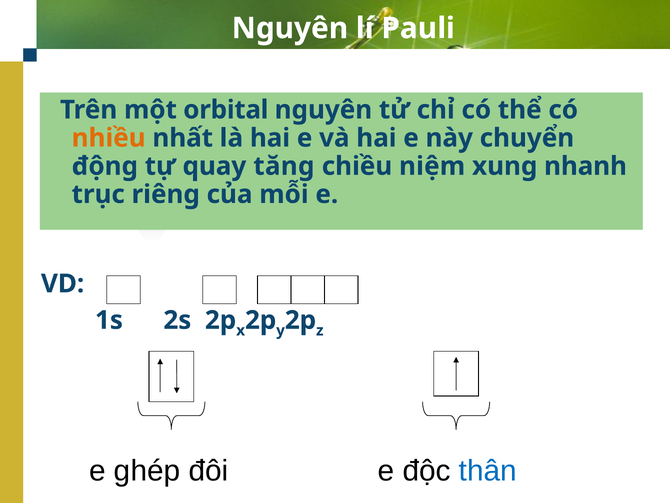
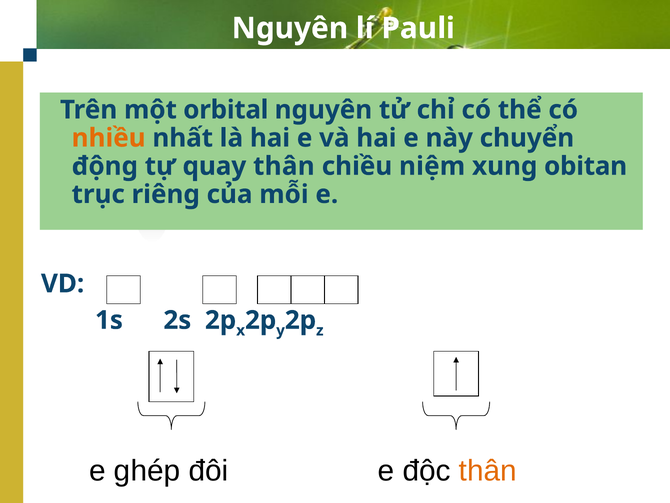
quay tăng: tăng -> thân
nhanh: nhanh -> obitan
thân at (488, 471) colour: blue -> orange
